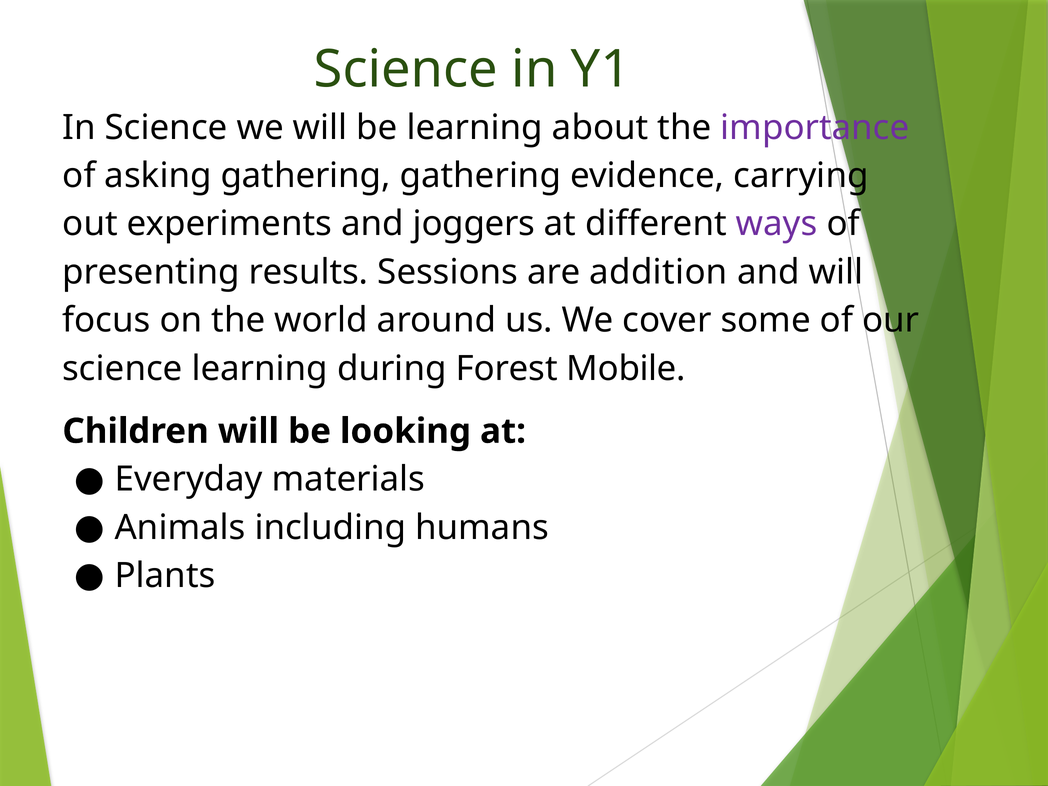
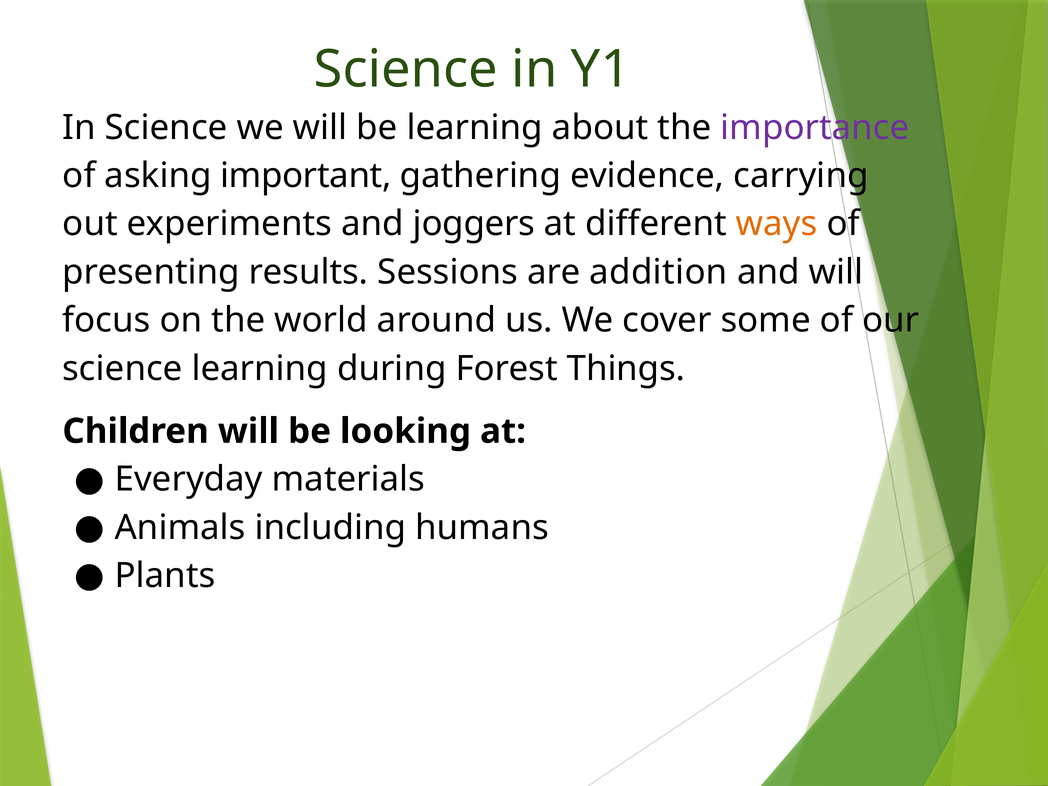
asking gathering: gathering -> important
ways colour: purple -> orange
Mobile: Mobile -> Things
